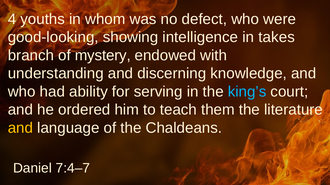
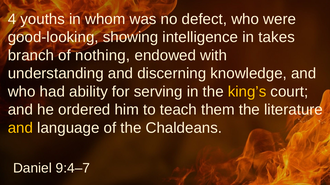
mystery: mystery -> nothing
king’s colour: light blue -> yellow
7:4–7: 7:4–7 -> 9:4–7
